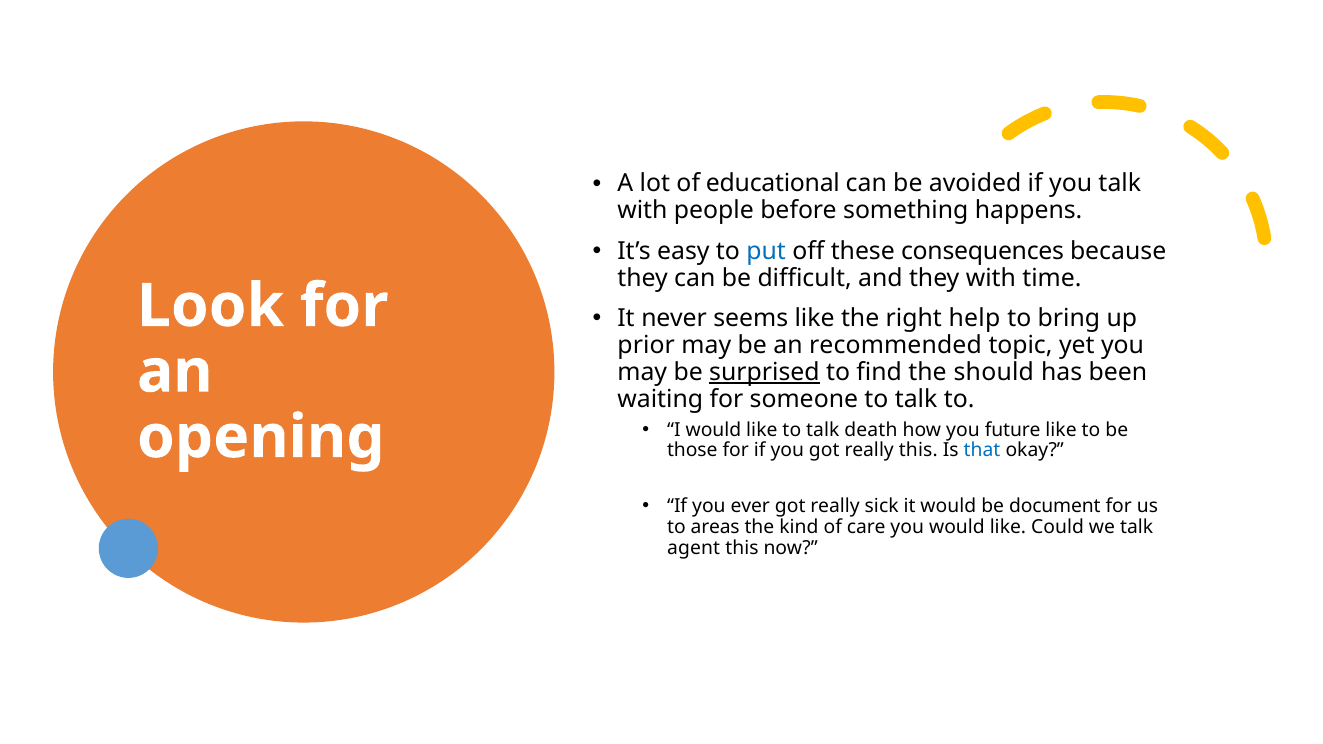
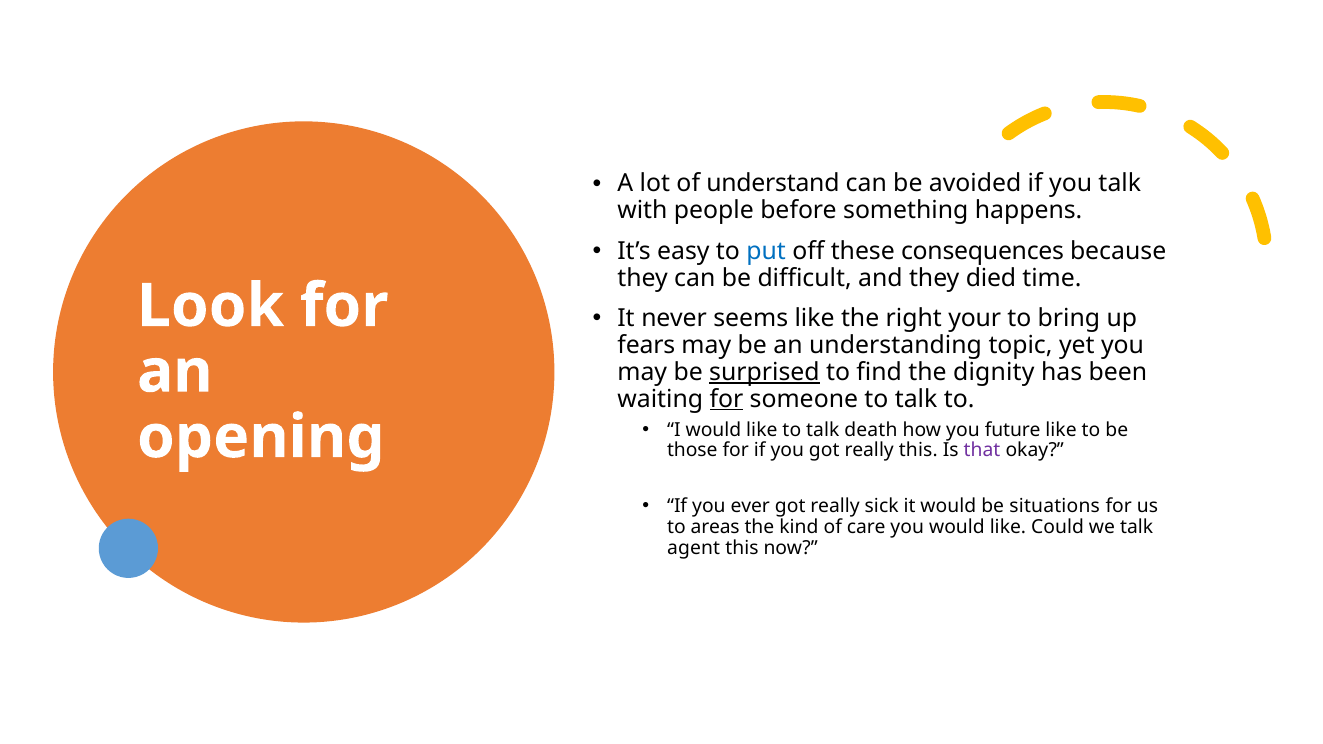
educational: educational -> understand
they with: with -> died
help: help -> your
prior: prior -> fears
recommended: recommended -> understanding
should: should -> dignity
for at (726, 399) underline: none -> present
that colour: blue -> purple
document: document -> situations
